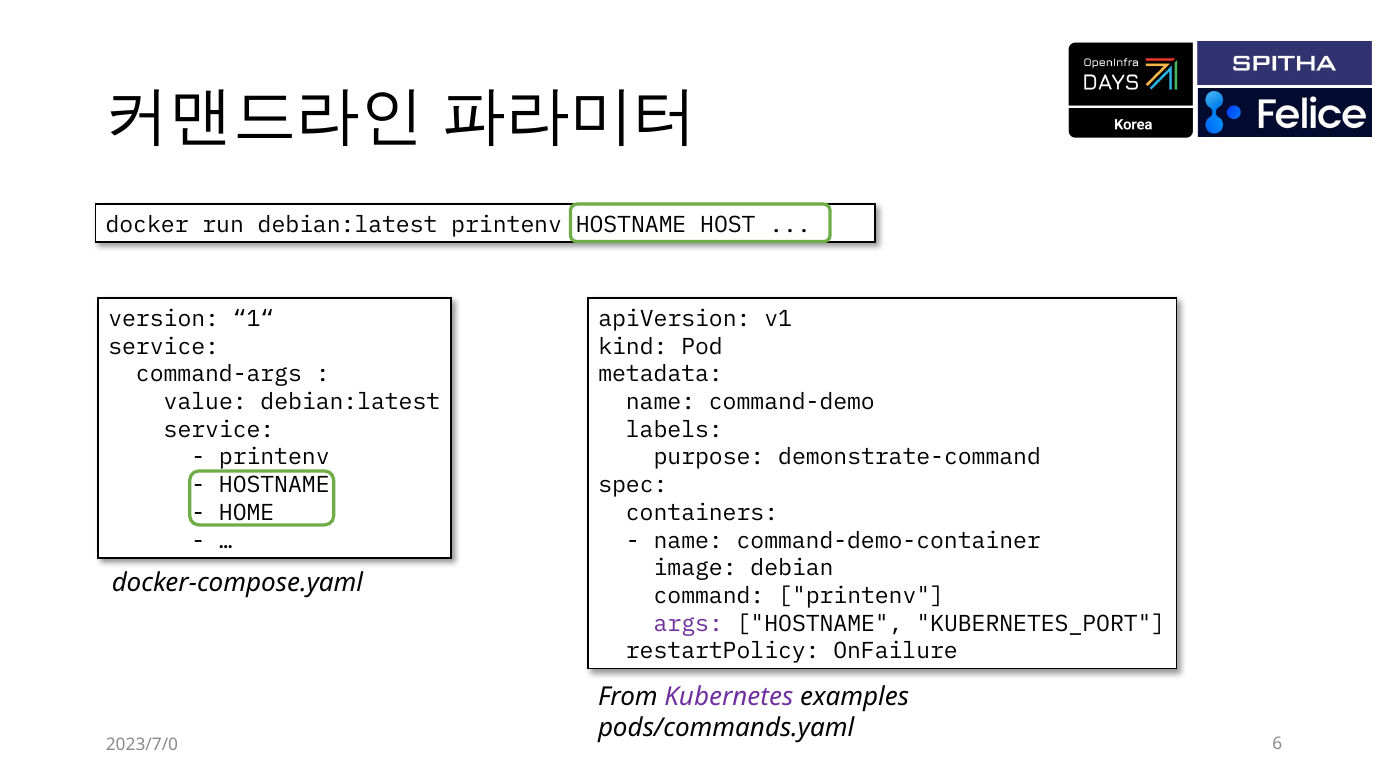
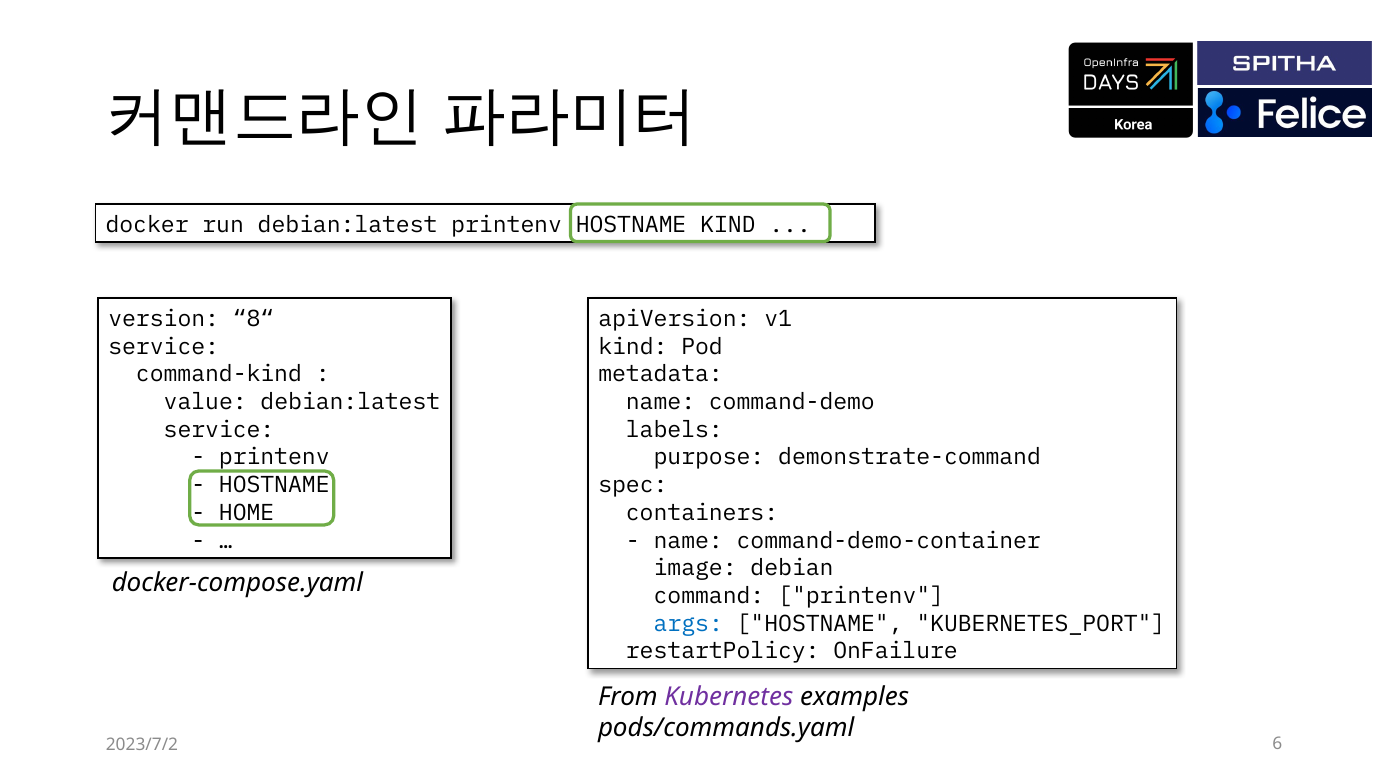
HOSTNAME HOST: HOST -> KIND
1“: 1“ -> 8“
command-args: command-args -> command-kind
args colour: purple -> blue
2023/7/0: 2023/7/0 -> 2023/7/2
